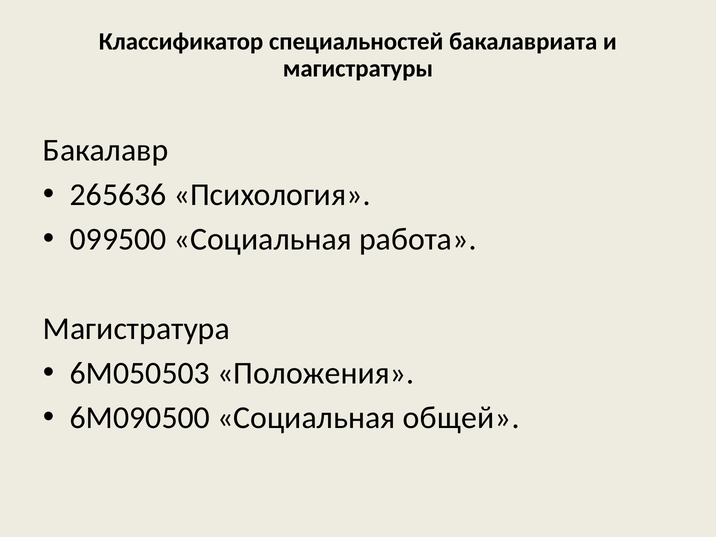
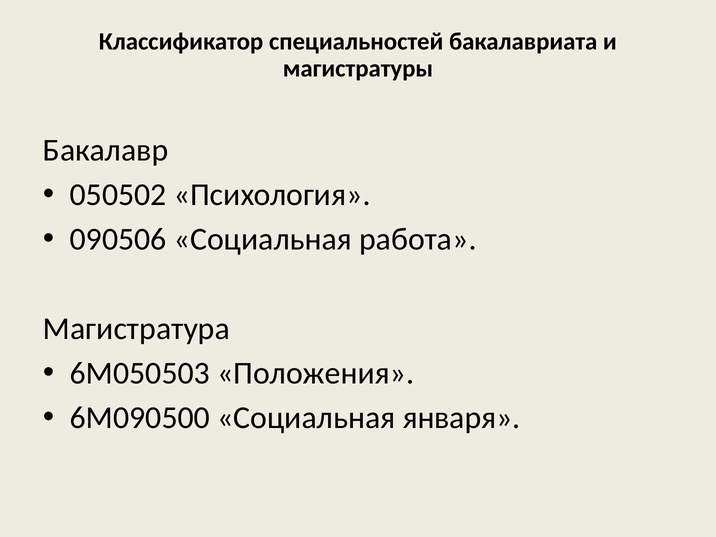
265636: 265636 -> 050502
099500: 099500 -> 090506
общей: общей -> января
